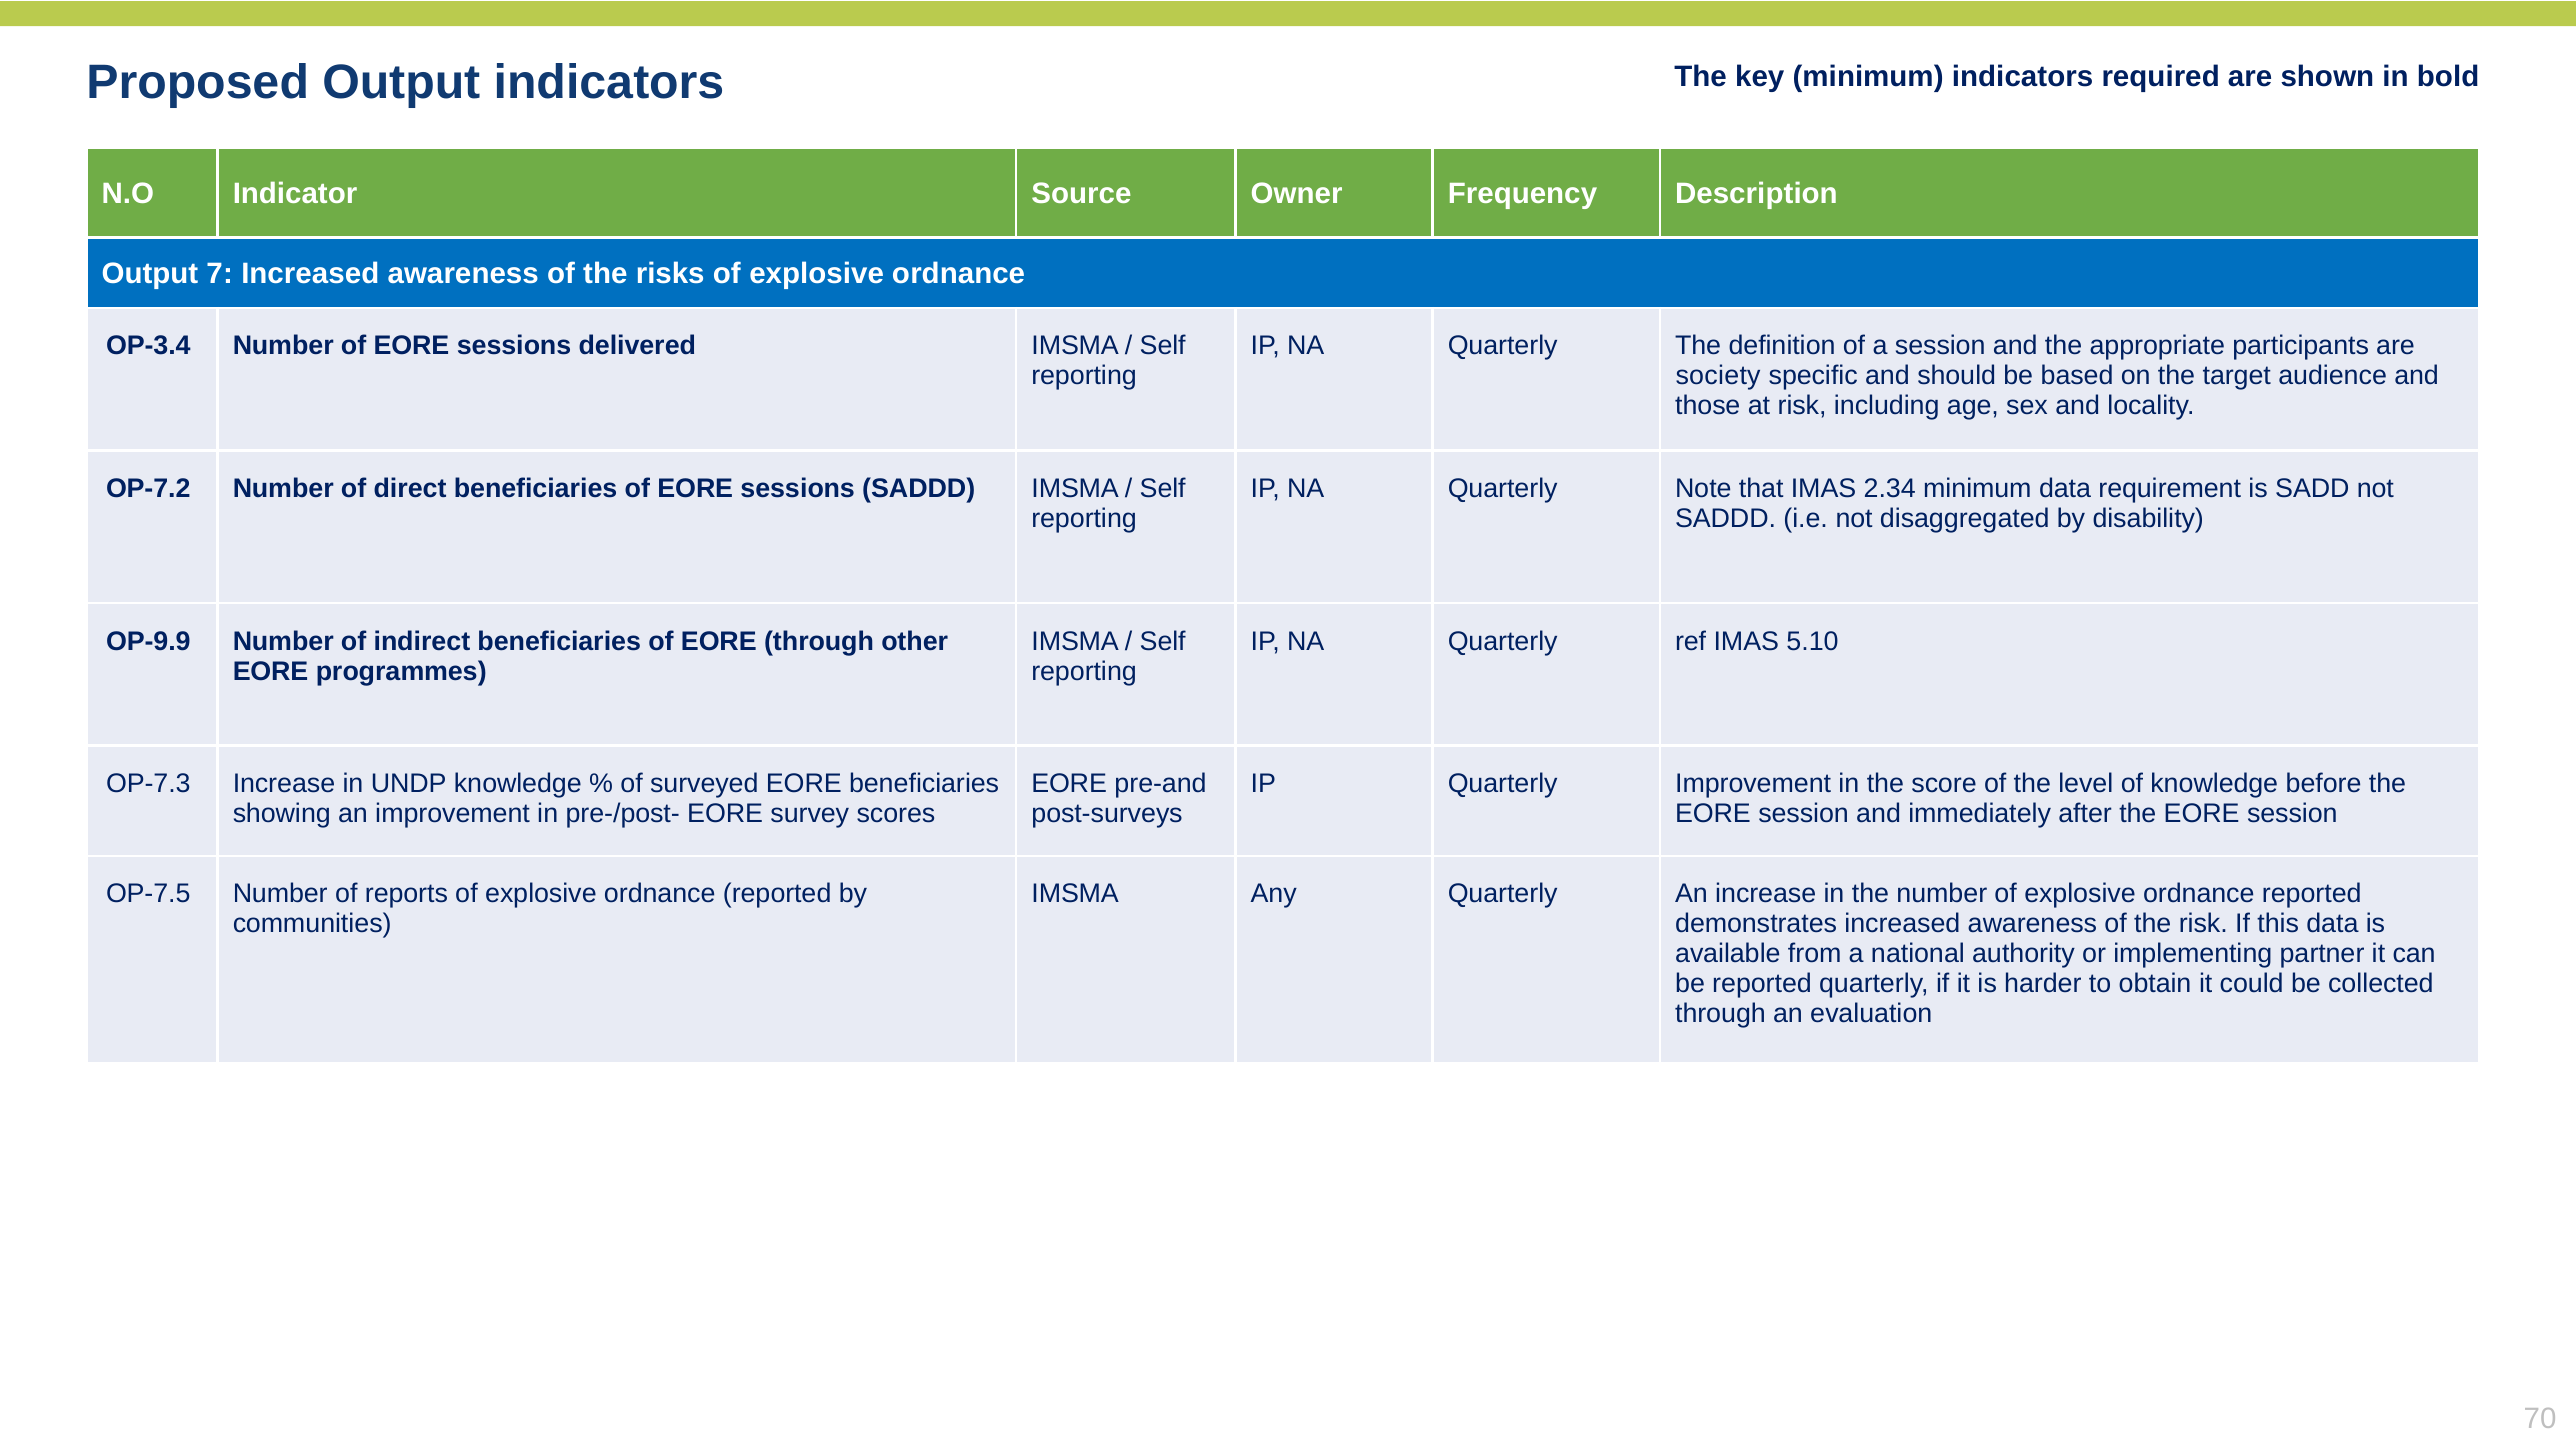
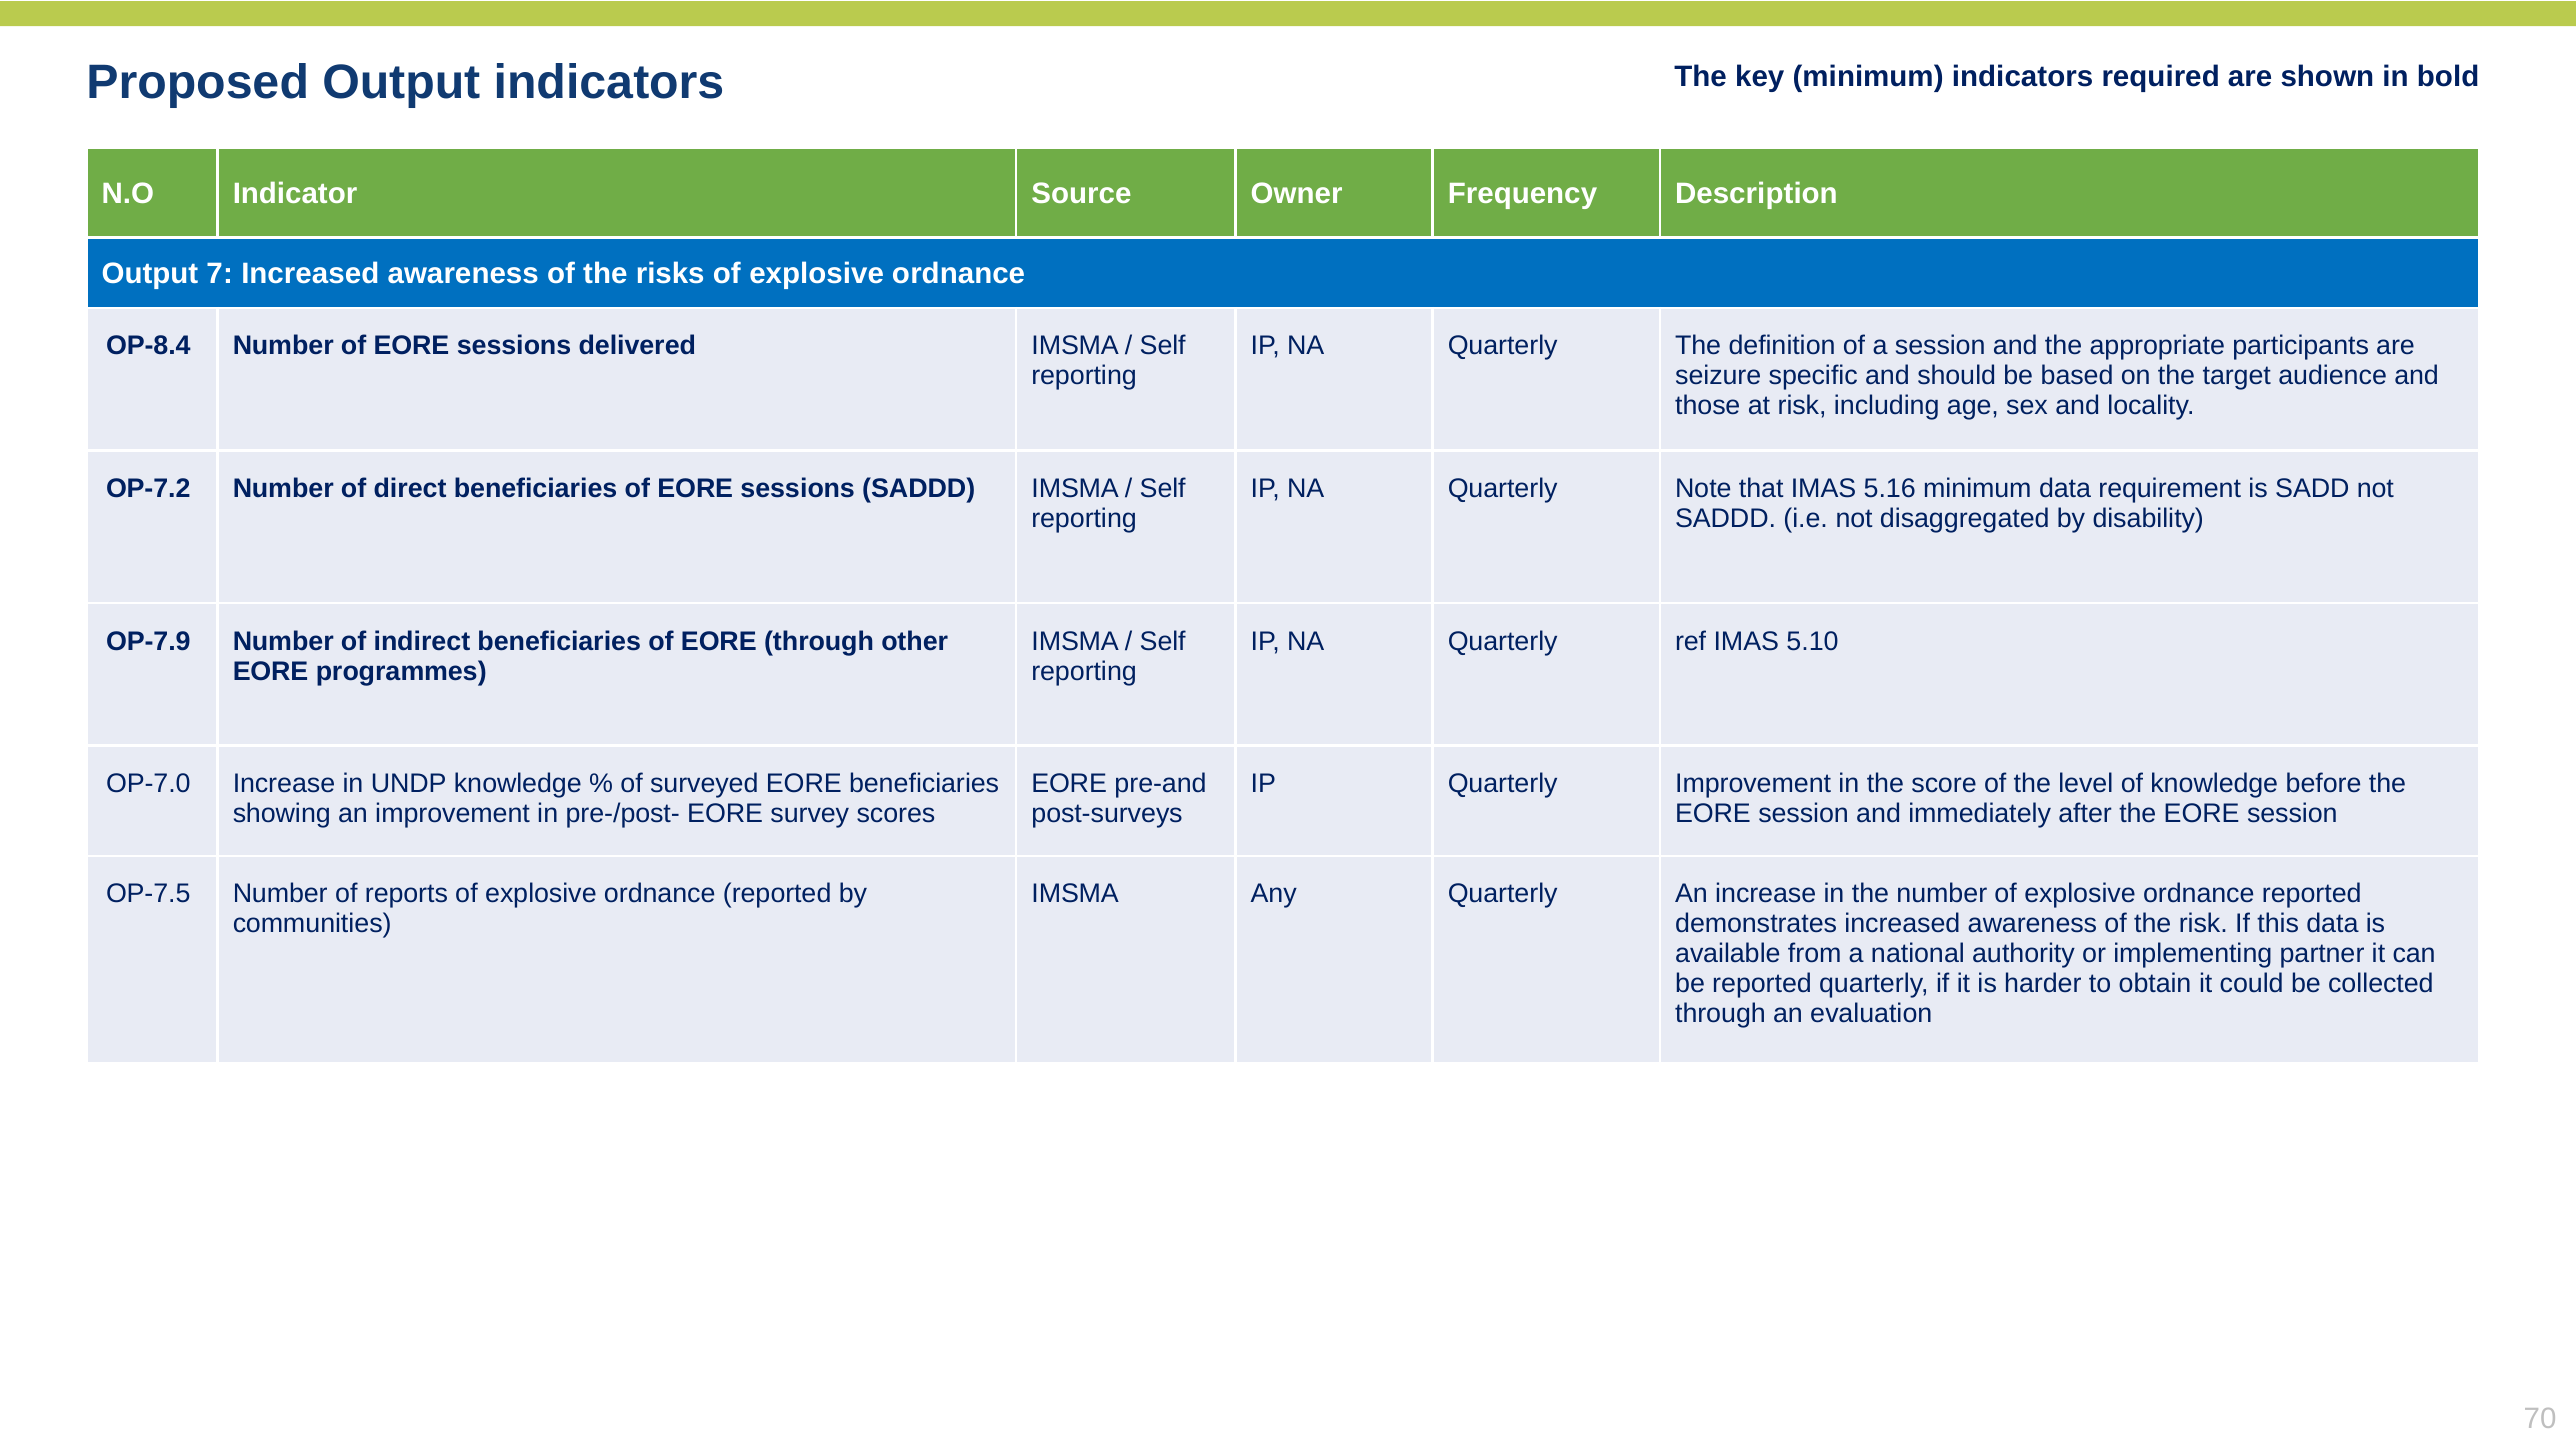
OP-3.4: OP-3.4 -> OP-8.4
society: society -> seizure
2.34: 2.34 -> 5.16
OP-9.9: OP-9.9 -> OP-7.9
OP-7.3: OP-7.3 -> OP-7.0
